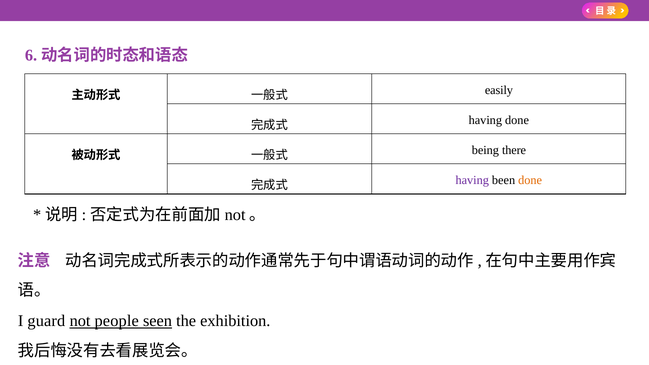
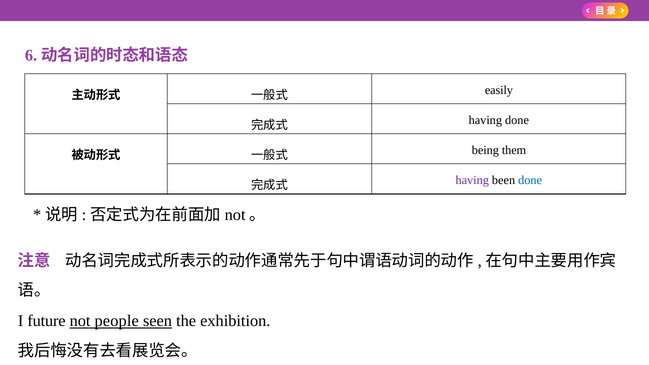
there: there -> them
done at (530, 180) colour: orange -> blue
guard: guard -> future
